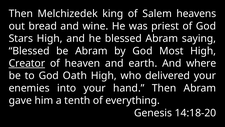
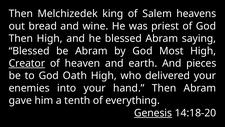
Stars at (21, 38): Stars -> Then
where: where -> pieces
Genesis underline: none -> present
